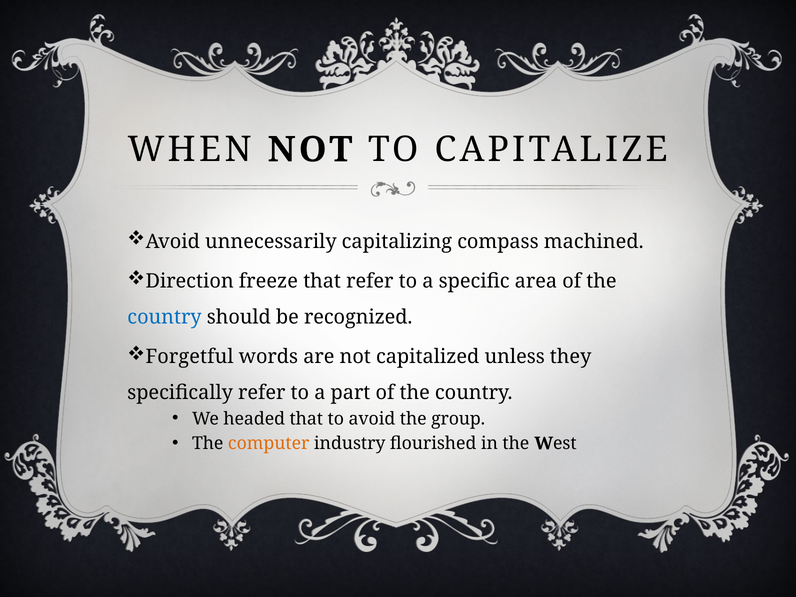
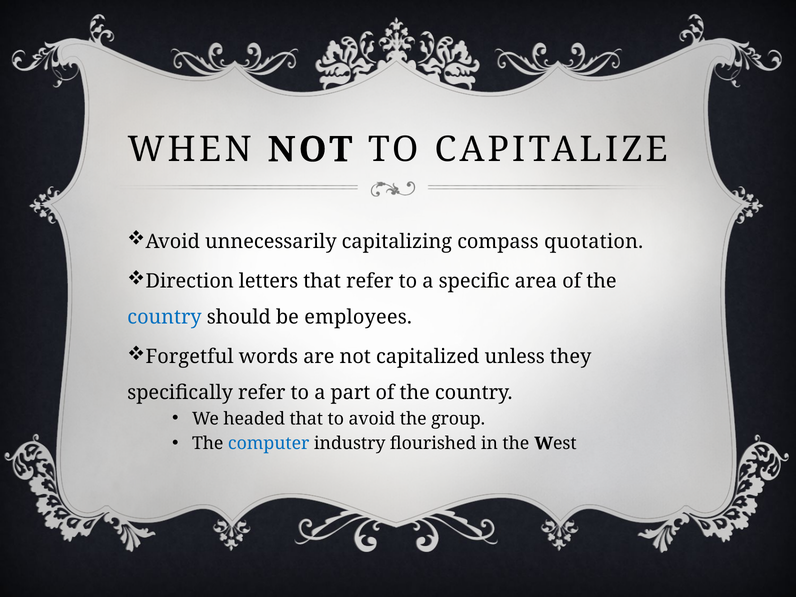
machined: machined -> quotation
freeze: freeze -> letters
recognized: recognized -> employees
computer colour: orange -> blue
